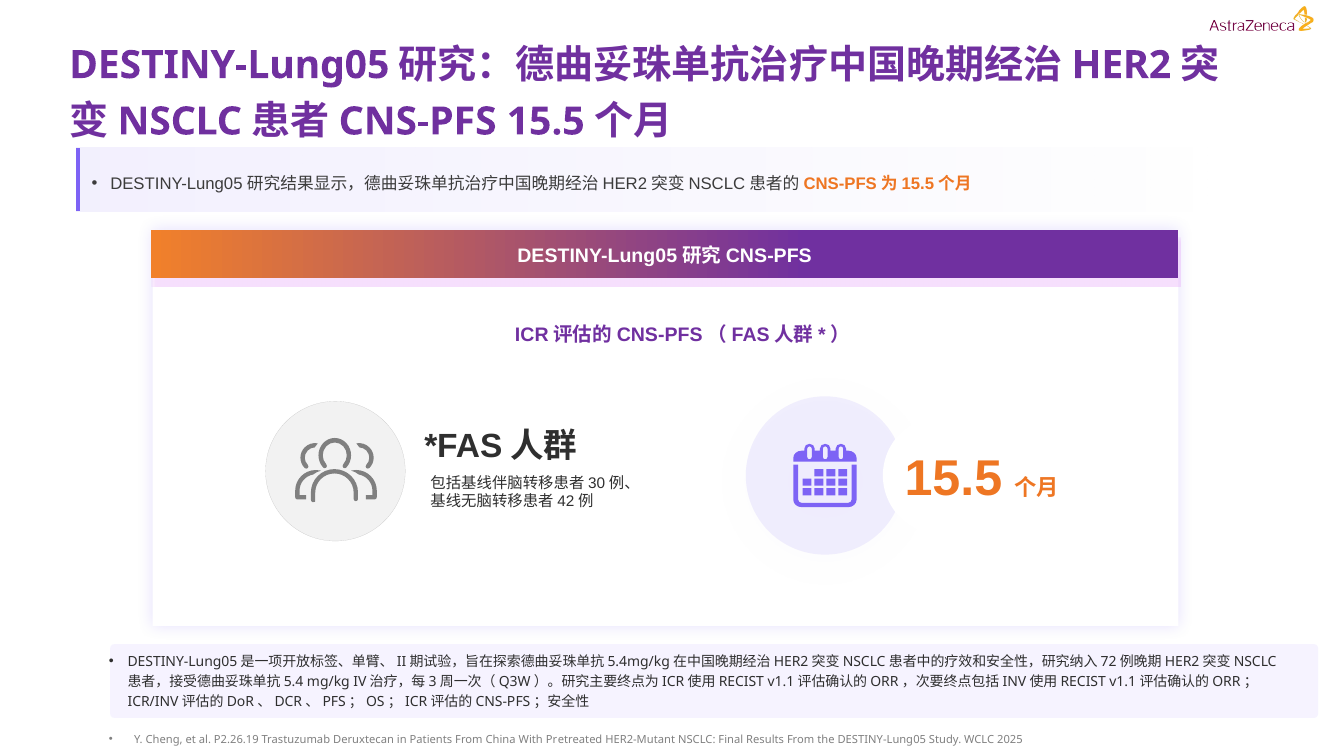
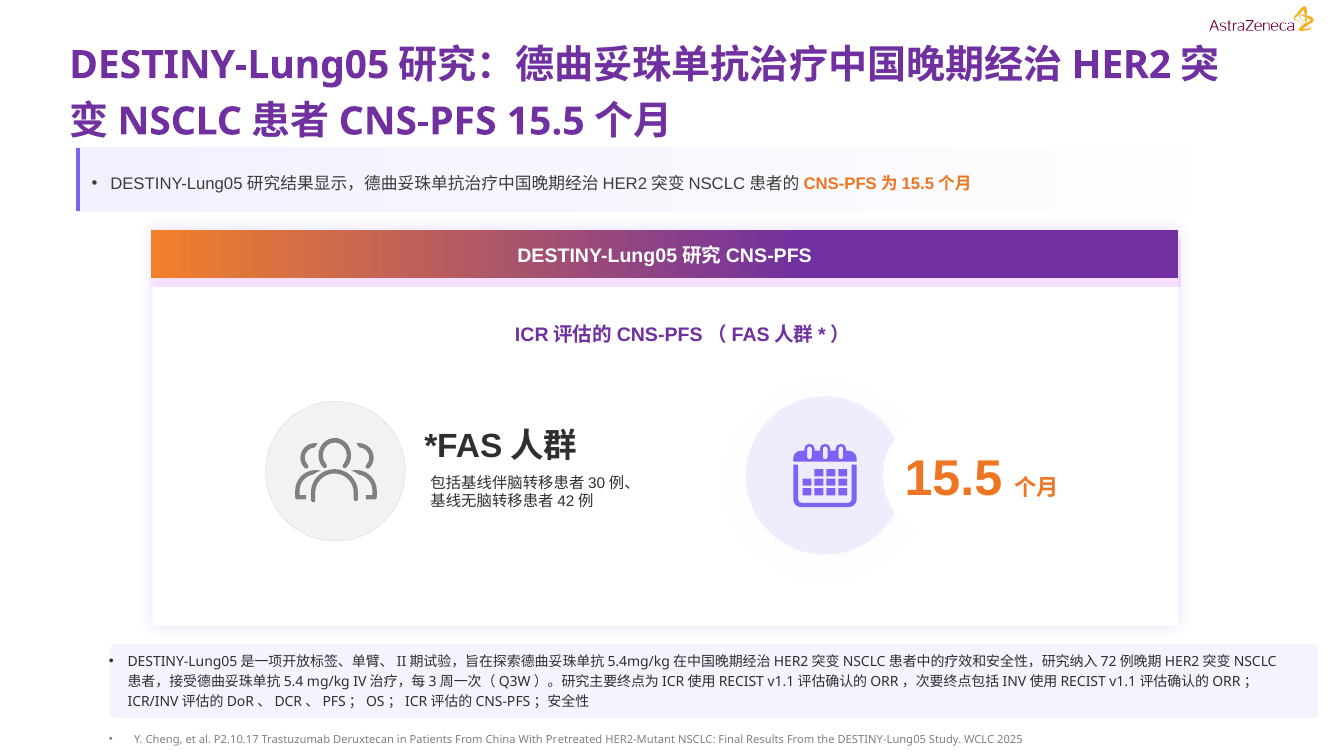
P2.26.19: P2.26.19 -> P2.10.17
